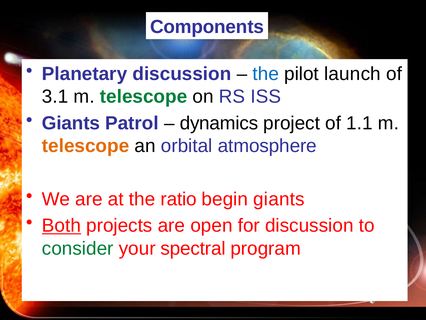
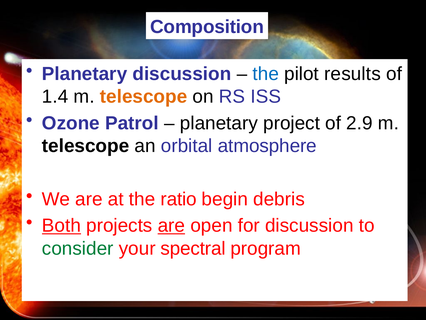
Components: Components -> Composition
launch: launch -> results
3.1: 3.1 -> 1.4
telescope at (144, 97) colour: green -> orange
Giants at (71, 123): Giants -> Ozone
dynamics at (219, 123): dynamics -> planetary
1.1: 1.1 -> 2.9
telescope at (86, 146) colour: orange -> black
begin giants: giants -> debris
are at (171, 225) underline: none -> present
